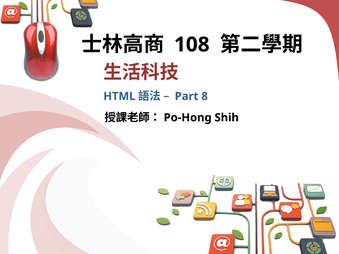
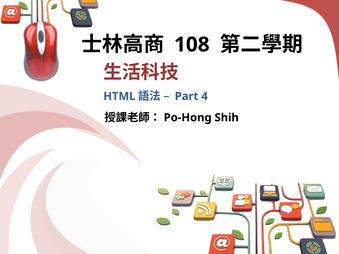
8: 8 -> 4
